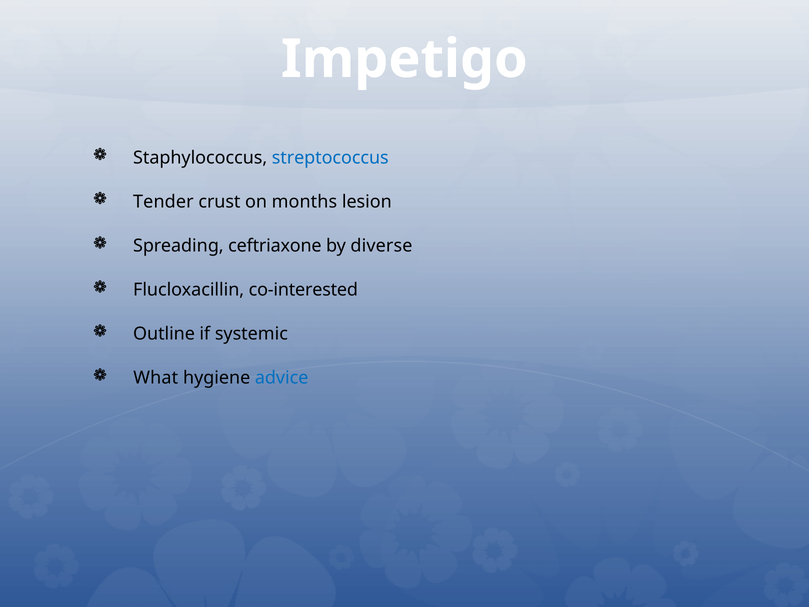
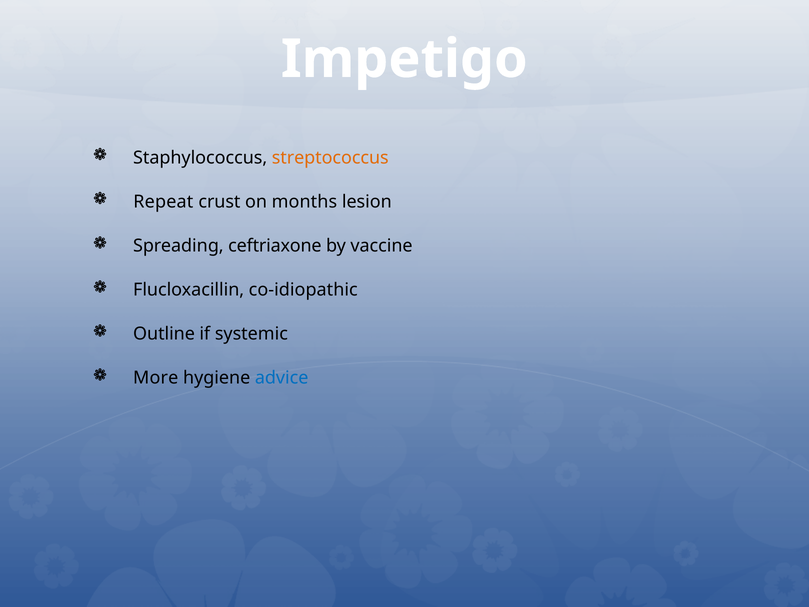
streptococcus colour: blue -> orange
Tender: Tender -> Repeat
diverse: diverse -> vaccine
co-interested: co-interested -> co-idiopathic
What: What -> More
